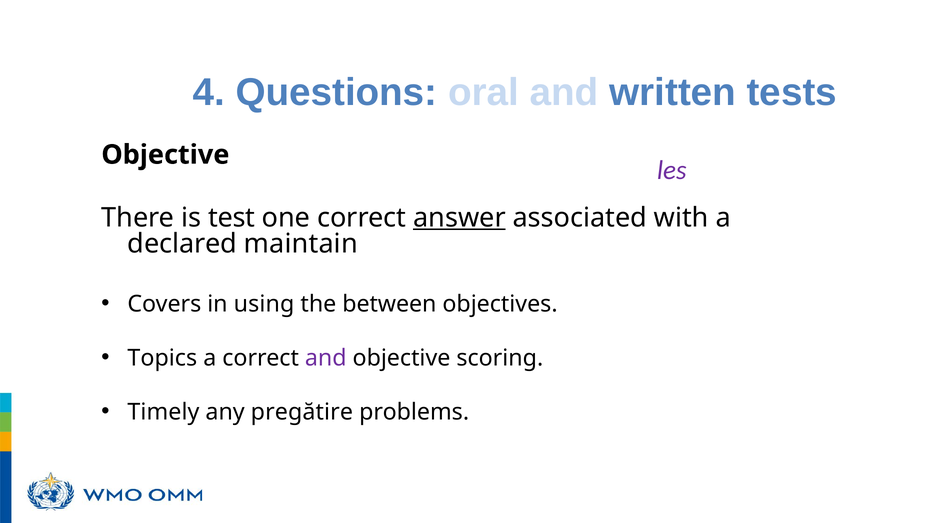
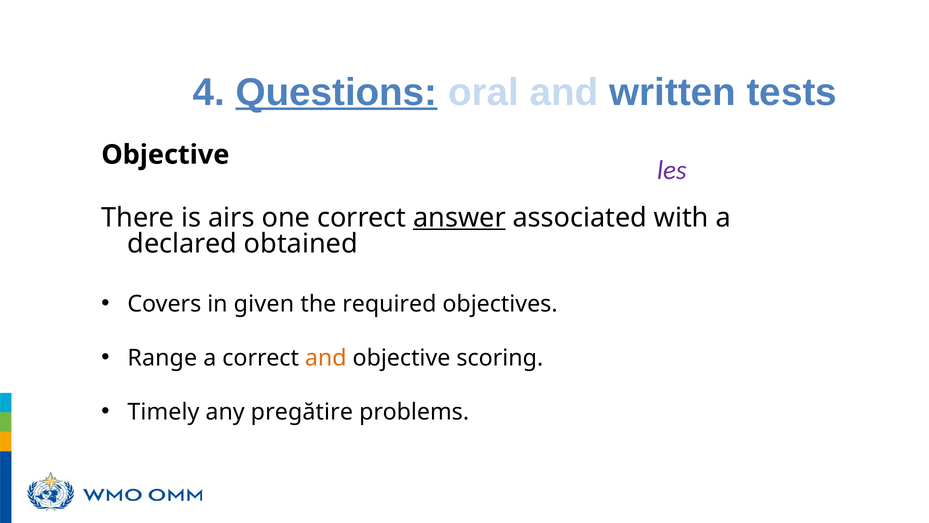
Questions underline: none -> present
test at (232, 218): test -> airs
maintain: maintain -> obtained
using: using -> given
between: between -> required
Topics: Topics -> Range
and at (326, 358) colour: purple -> orange
